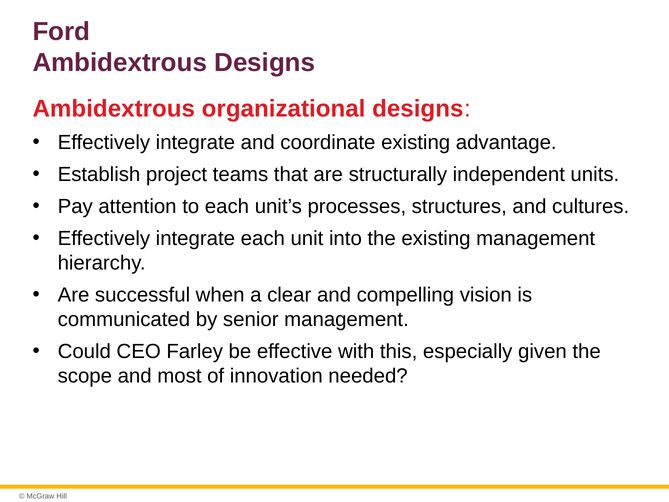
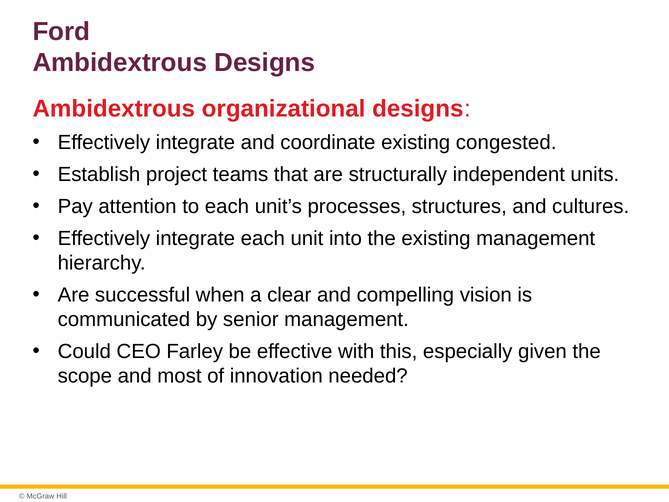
advantage: advantage -> congested
